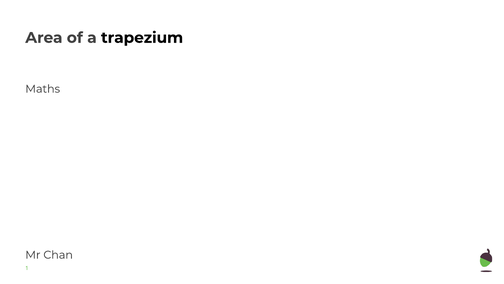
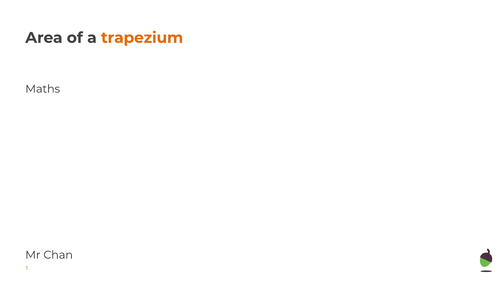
trapezium colour: black -> orange
